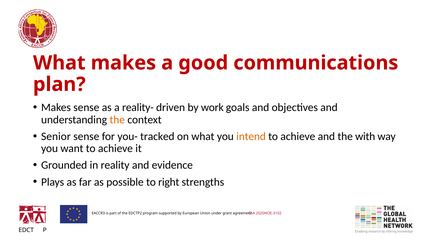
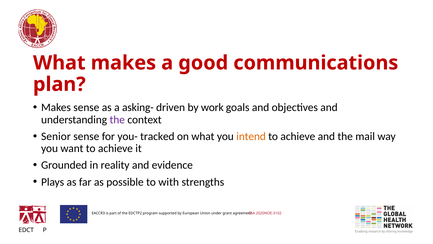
reality-: reality- -> asking-
the at (117, 119) colour: orange -> purple
with: with -> mail
right: right -> with
